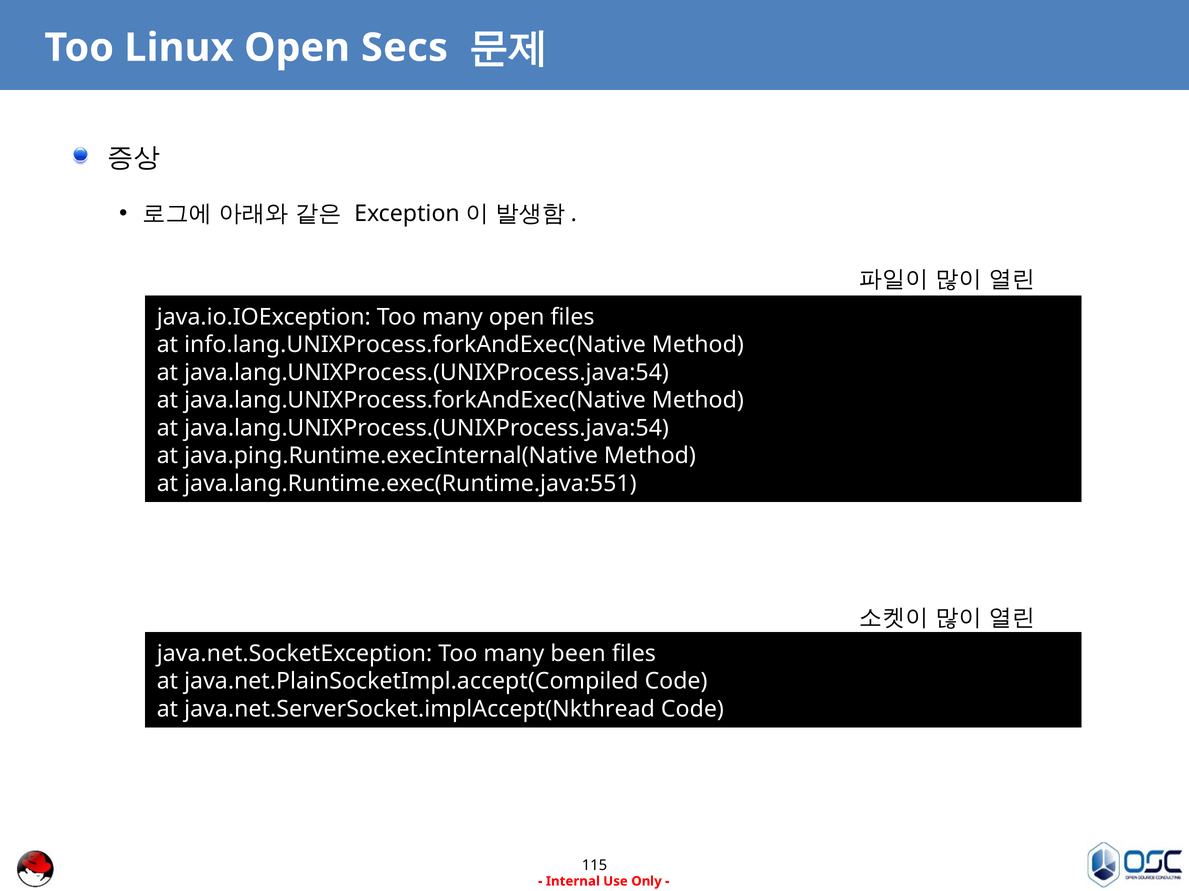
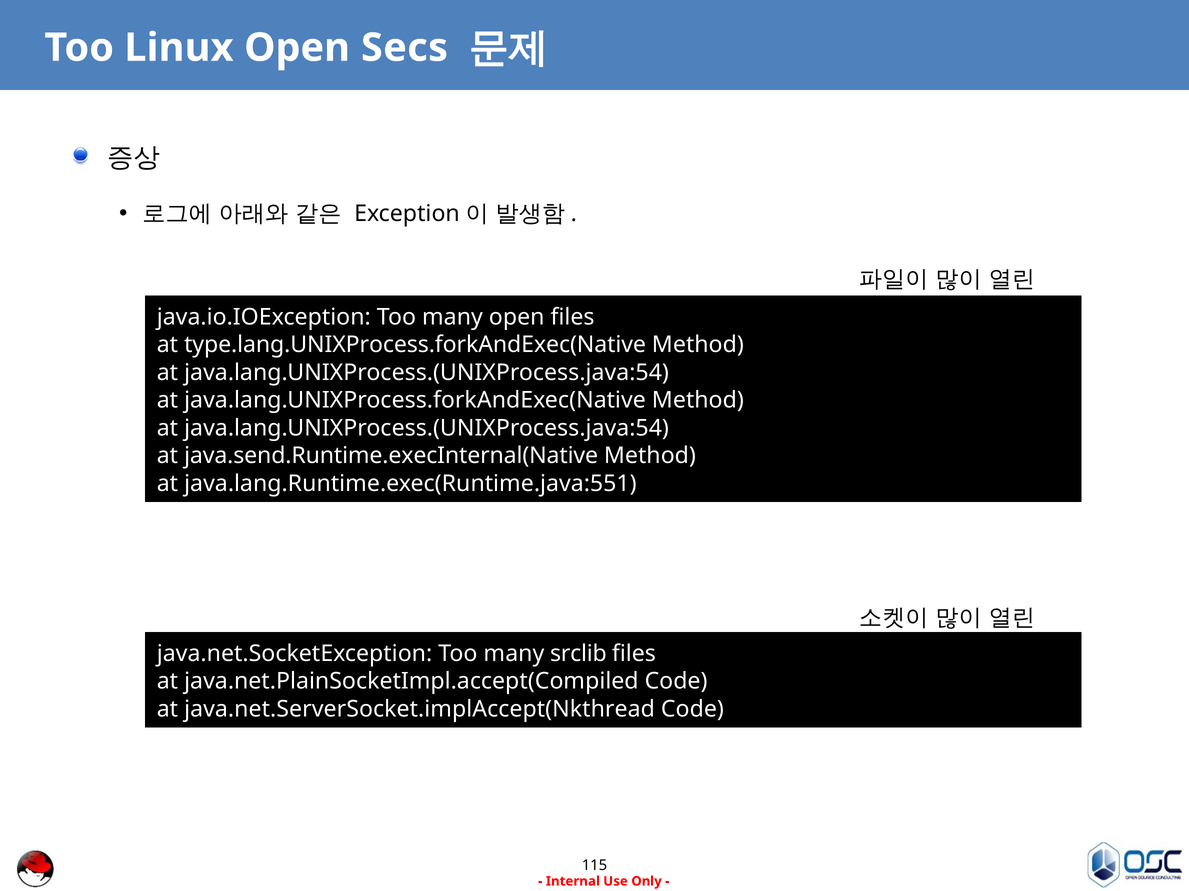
info.lang.UNIXProcess.forkAndExec(Native: info.lang.UNIXProcess.forkAndExec(Native -> type.lang.UNIXProcess.forkAndExec(Native
java.ping.Runtime.execInternal(Native: java.ping.Runtime.execInternal(Native -> java.send.Runtime.execInternal(Native
been: been -> srclib
